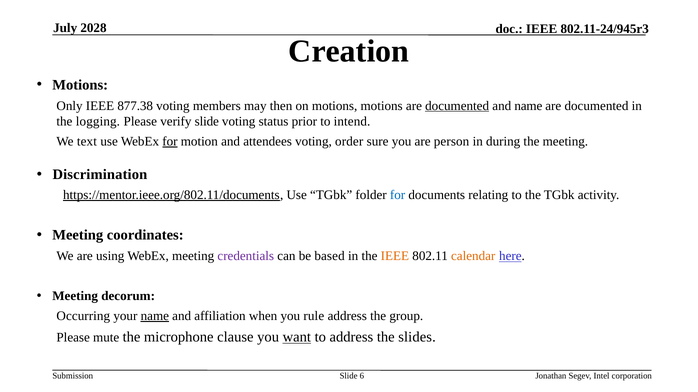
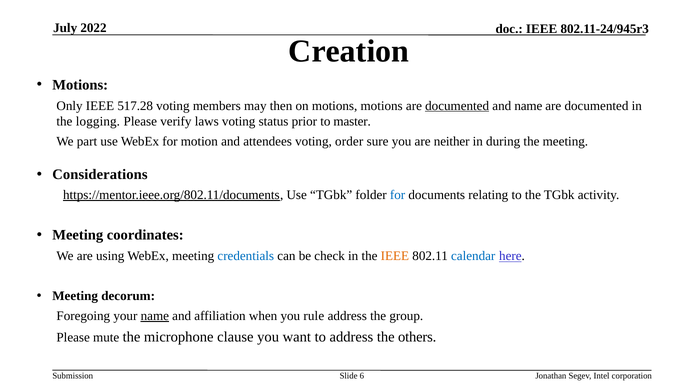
2028: 2028 -> 2022
877.38: 877.38 -> 517.28
verify slide: slide -> laws
intend: intend -> master
text: text -> part
for at (170, 142) underline: present -> none
person: person -> neither
Discrimination: Discrimination -> Considerations
credentials colour: purple -> blue
based: based -> check
calendar colour: orange -> blue
Occurring: Occurring -> Foregoing
want underline: present -> none
slides: slides -> others
